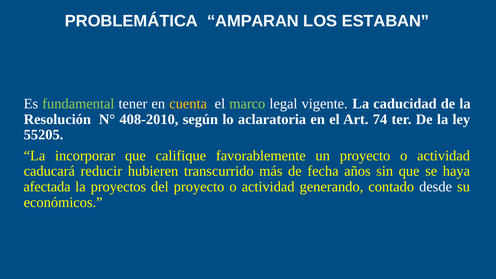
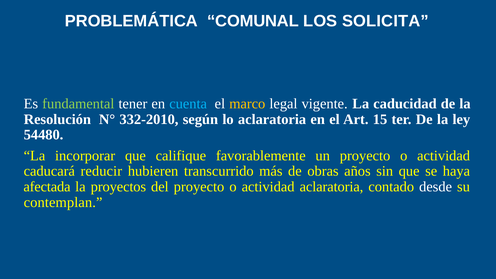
AMPARAN: AMPARAN -> COMUNAL
ESTABAN: ESTABAN -> SOLICITA
cuenta colour: yellow -> light blue
marco colour: light green -> yellow
408-2010: 408-2010 -> 332-2010
74: 74 -> 15
55205: 55205 -> 54480
fecha: fecha -> obras
actividad generando: generando -> aclaratoria
económicos: económicos -> contemplan
